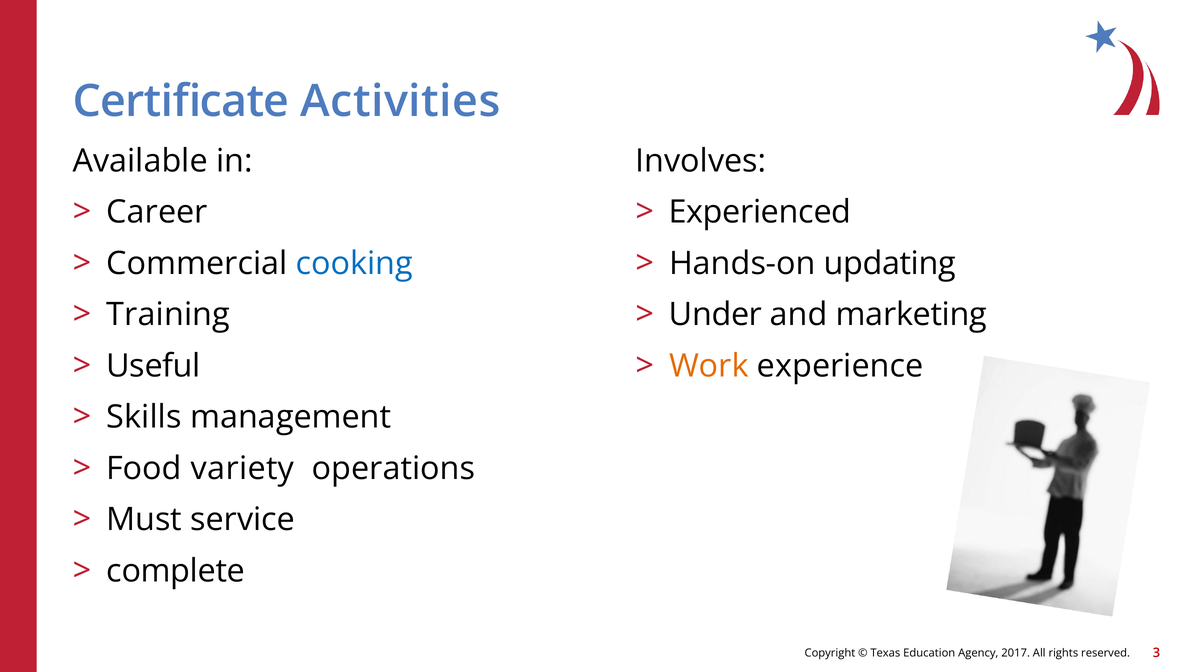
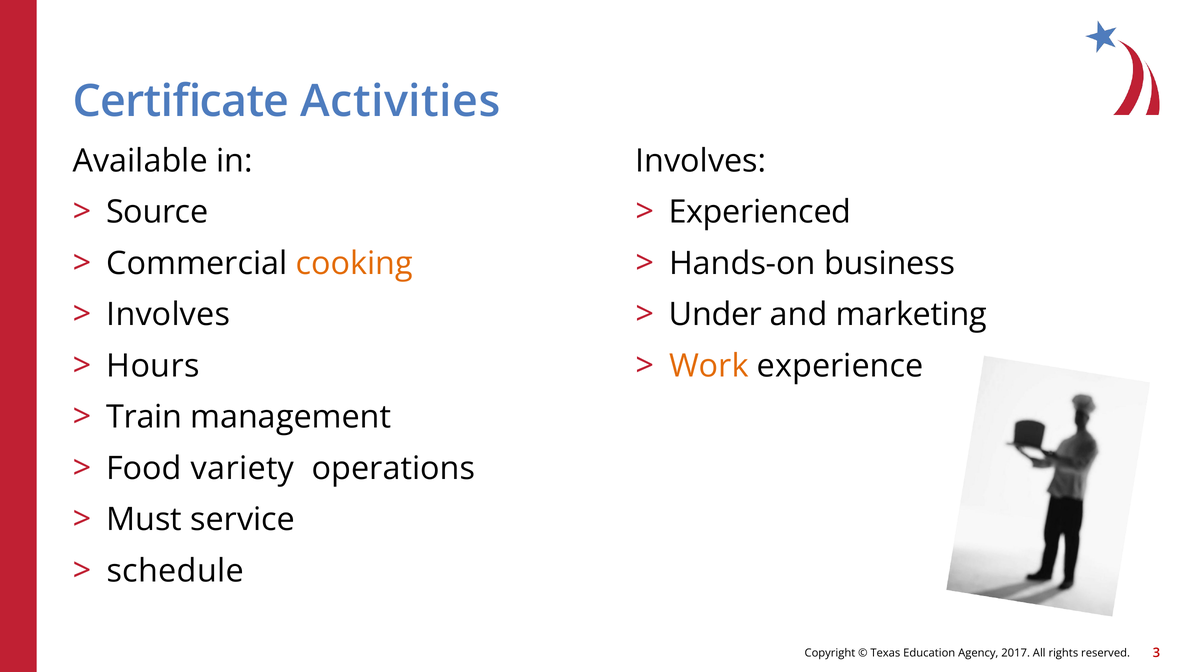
Career: Career -> Source
cooking colour: blue -> orange
updating: updating -> business
Training at (168, 315): Training -> Involves
Useful: Useful -> Hours
Skills: Skills -> Train
complete: complete -> schedule
